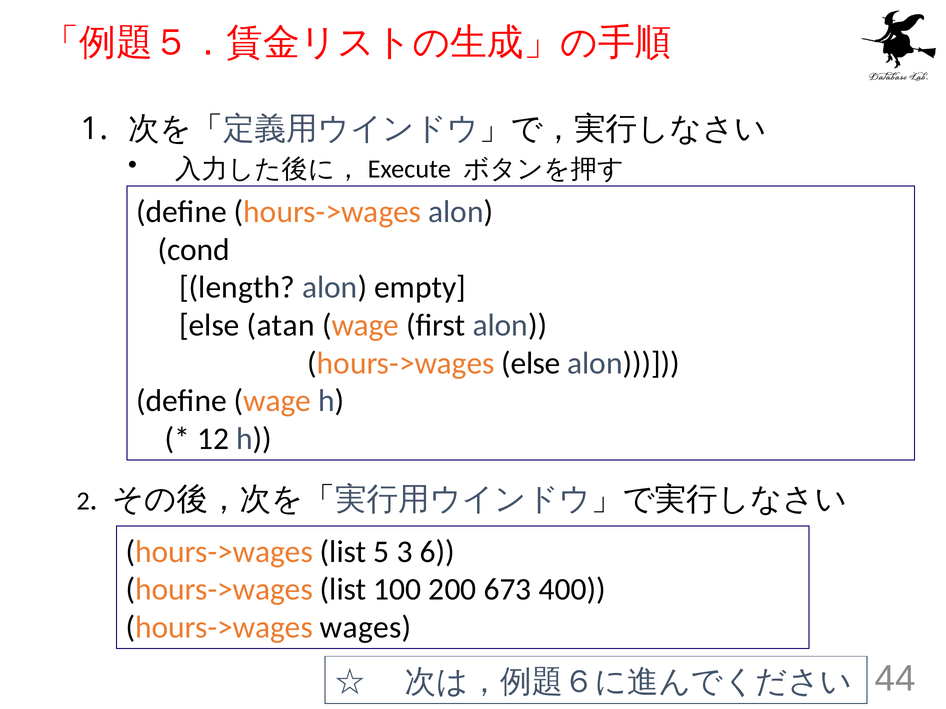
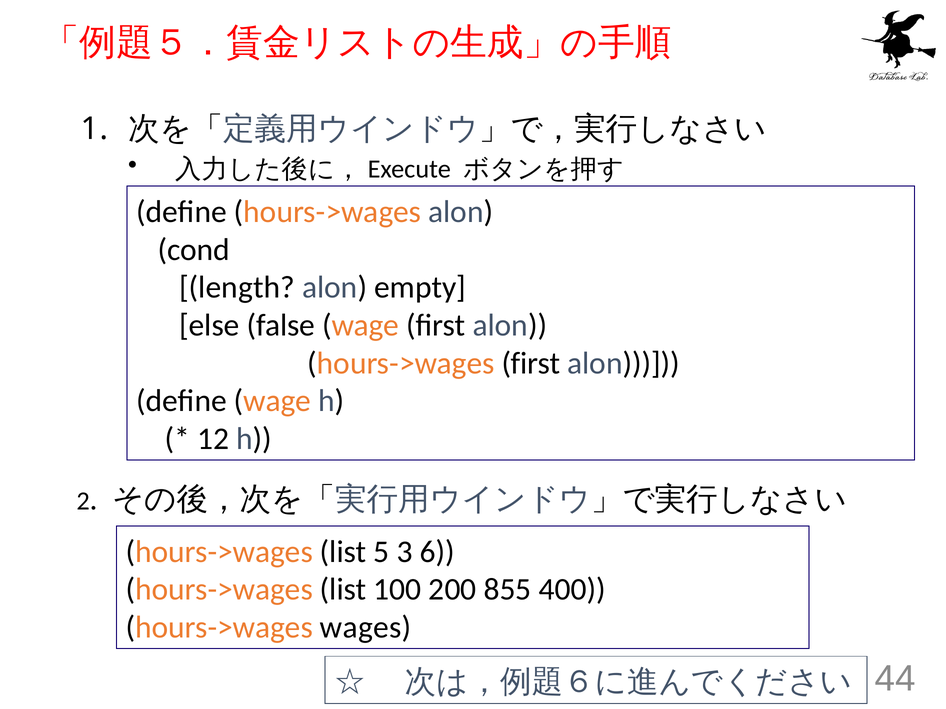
atan: atan -> false
hours->wages else: else -> first
673: 673 -> 855
